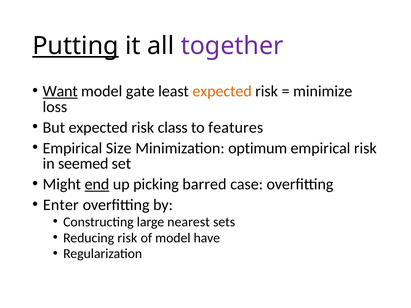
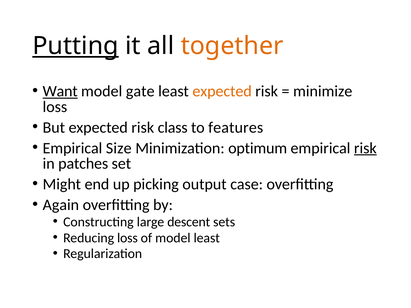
together colour: purple -> orange
risk at (365, 148) underline: none -> present
seemed: seemed -> patches
end underline: present -> none
barred: barred -> output
Enter: Enter -> Again
nearest: nearest -> descent
Reducing risk: risk -> loss
model have: have -> least
